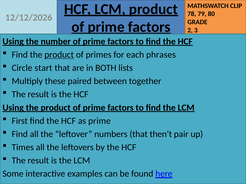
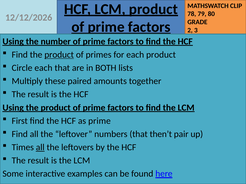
each phrases: phrases -> product
Circle start: start -> each
between: between -> amounts
all at (40, 148) underline: none -> present
